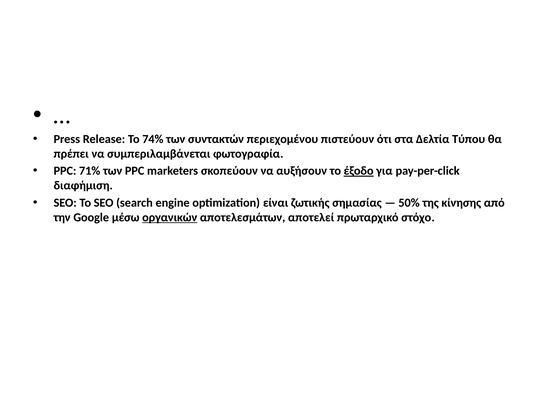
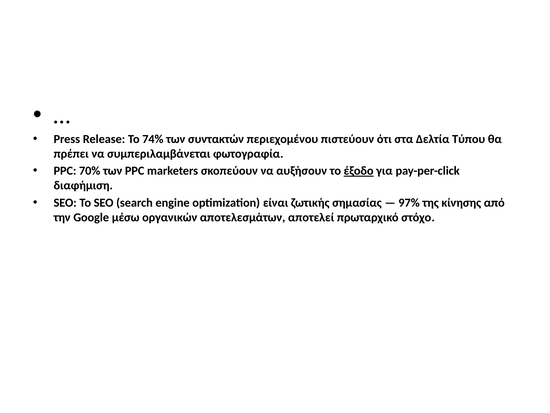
71%: 71% -> 70%
50%: 50% -> 97%
οργανικών underline: present -> none
